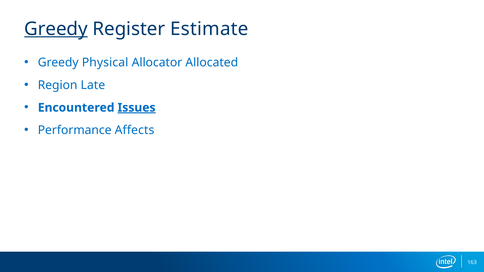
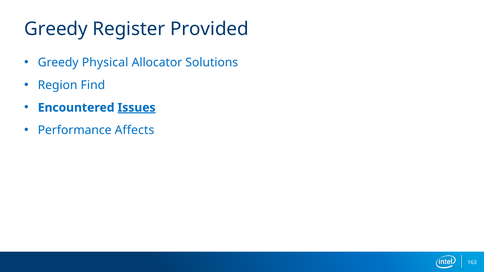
Greedy at (56, 29) underline: present -> none
Estimate: Estimate -> Provided
Allocated: Allocated -> Solutions
Late: Late -> Find
